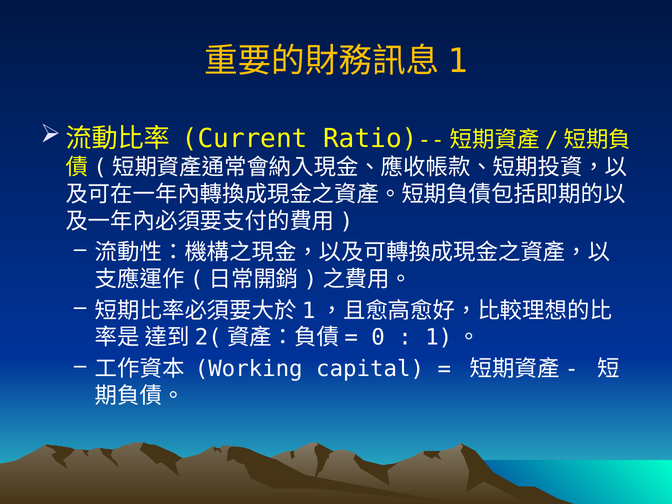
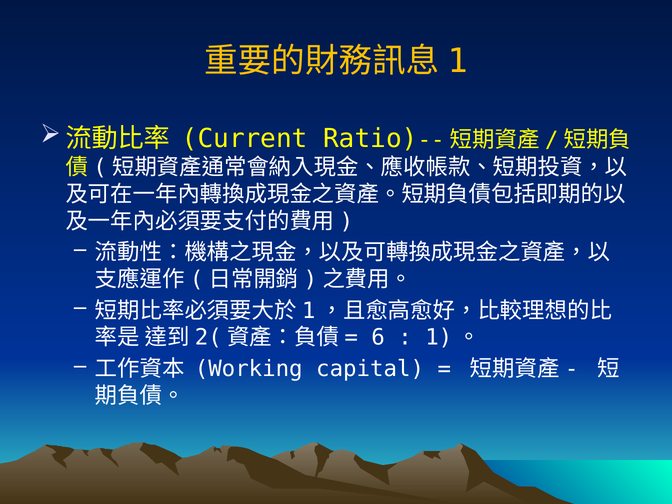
0: 0 -> 6
